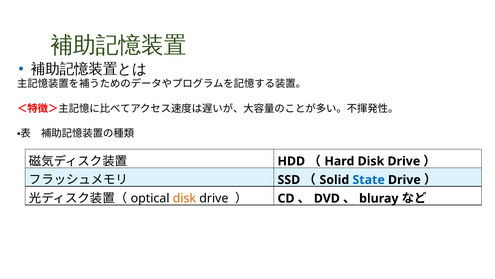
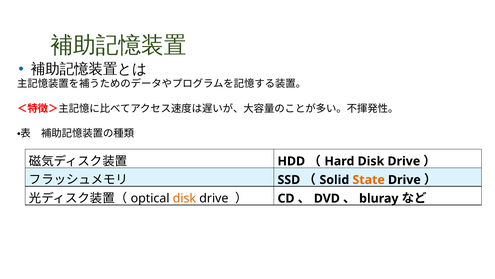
State colour: blue -> orange
